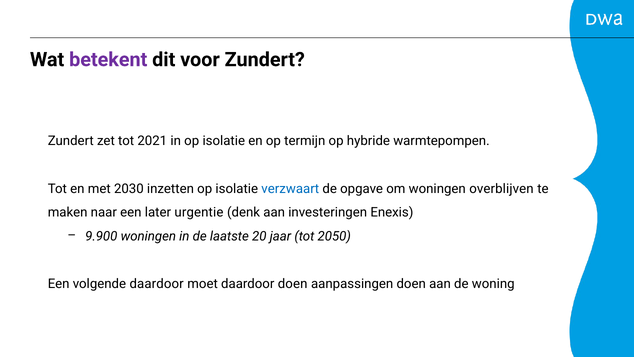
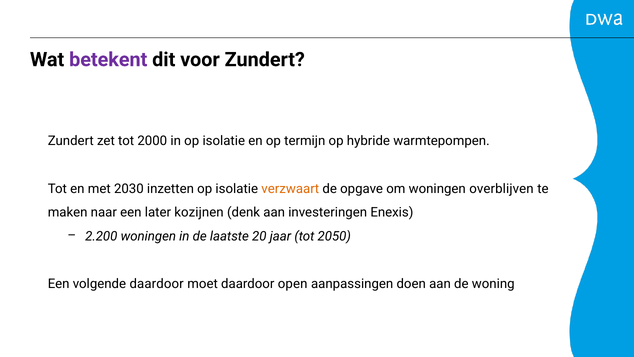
2021: 2021 -> 2000
verzwaart colour: blue -> orange
urgentie: urgentie -> kozijnen
9.900: 9.900 -> 2.200
daardoor doen: doen -> open
